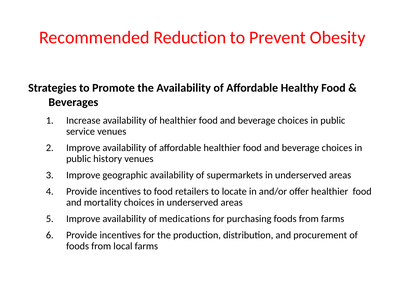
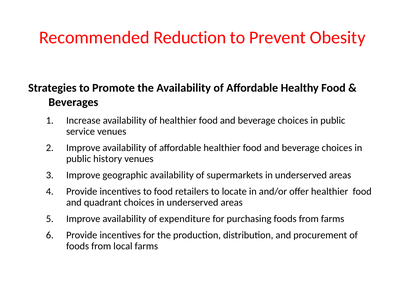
mortality: mortality -> quadrant
medications: medications -> expenditure
